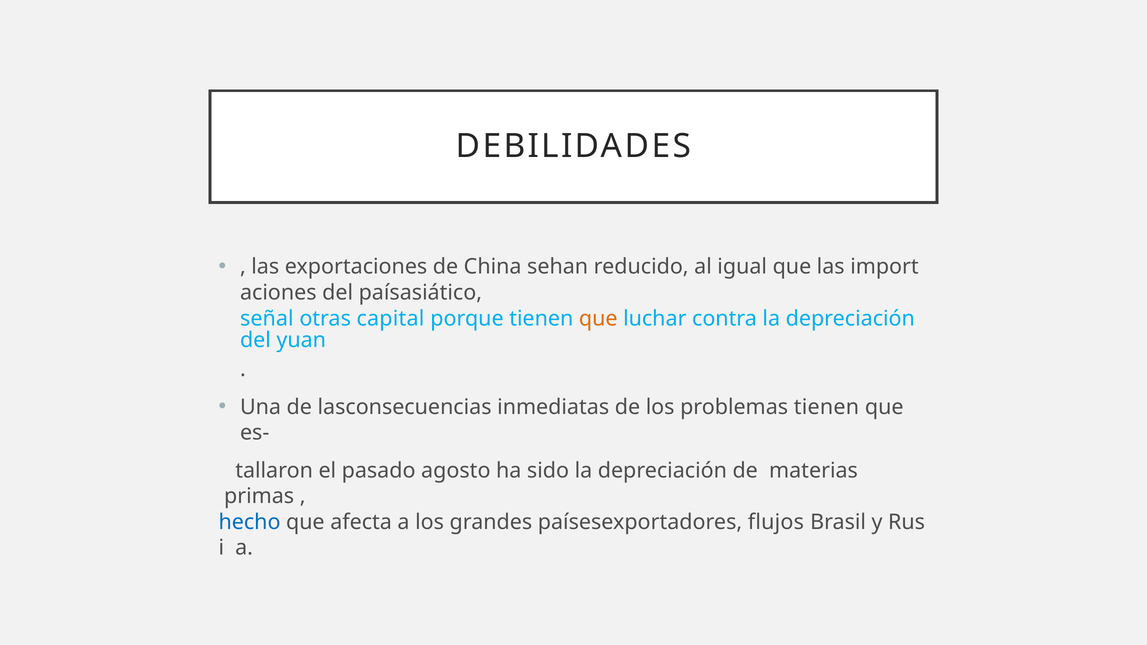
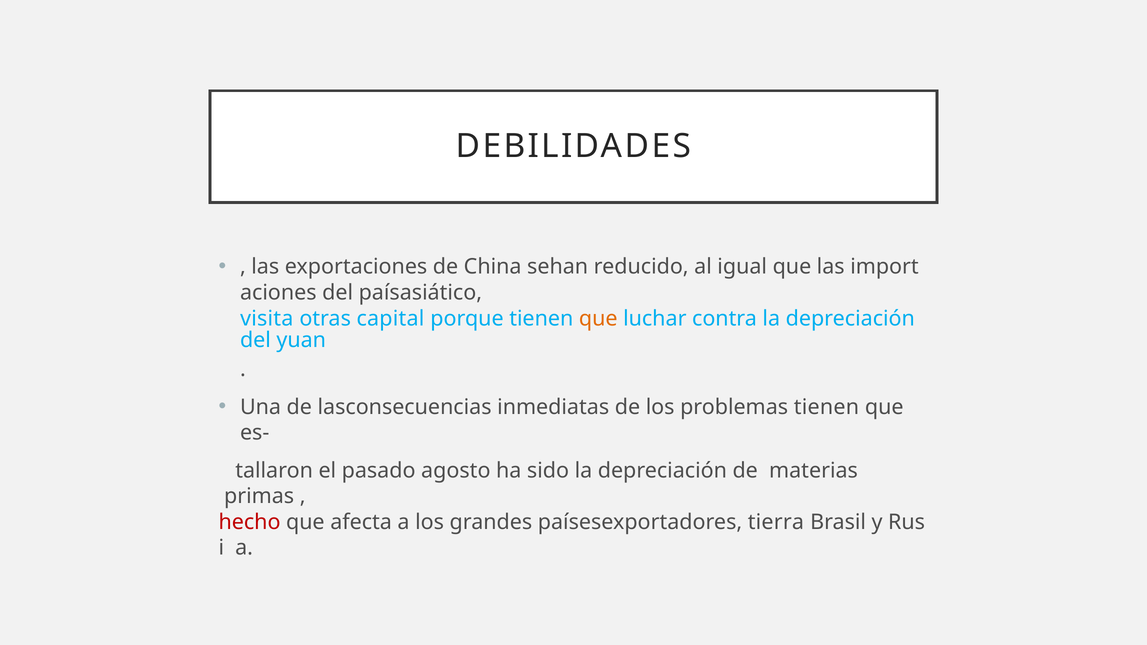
señal: señal -> visita
hecho colour: blue -> red
flujos: flujos -> tierra
